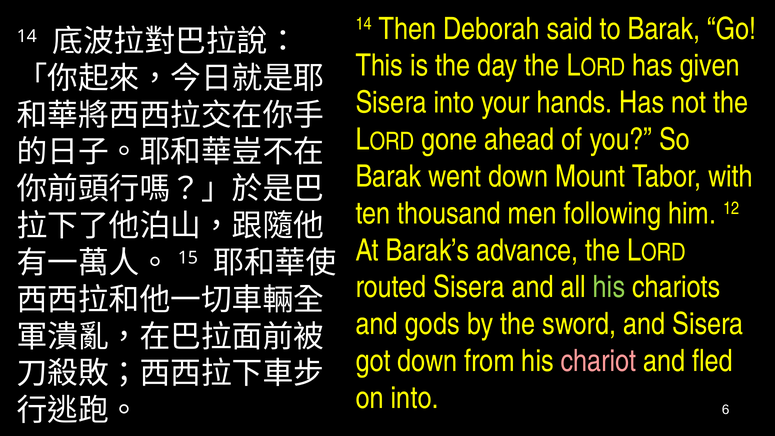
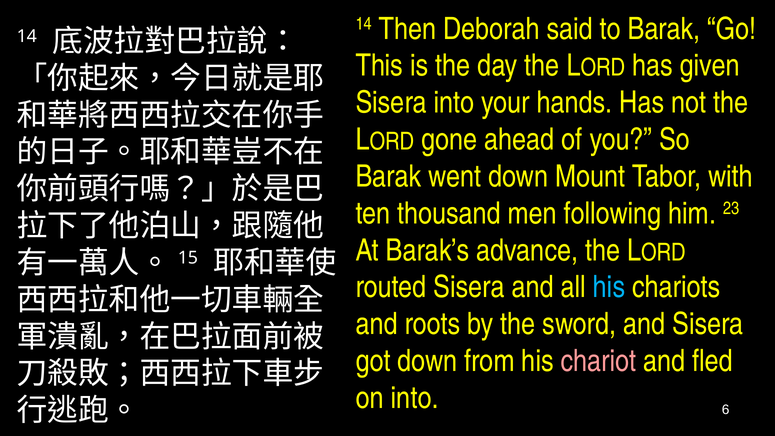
12: 12 -> 23
his at (609, 287) colour: light green -> light blue
gods: gods -> roots
